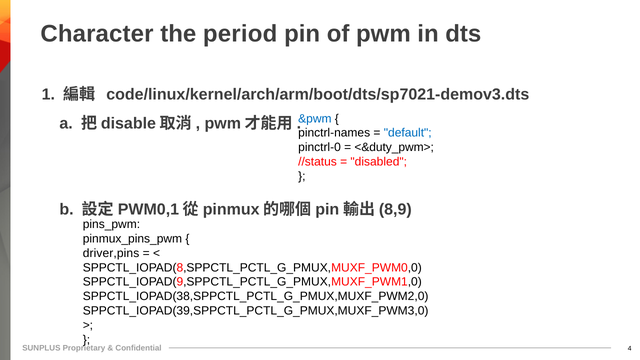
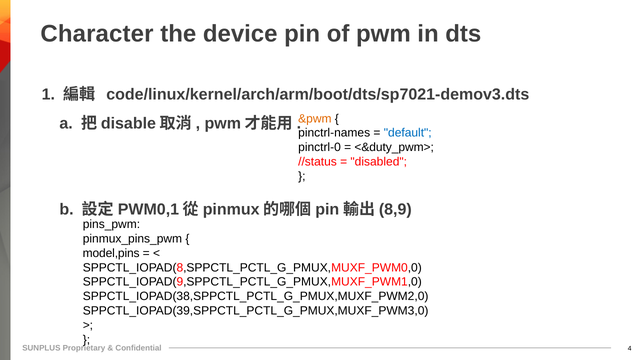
period: period -> device
&pwm colour: blue -> orange
driver,pins: driver,pins -> model,pins
